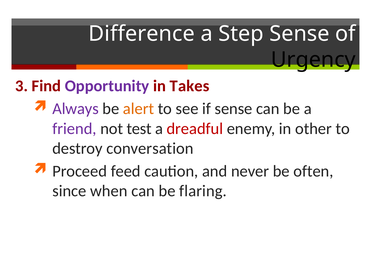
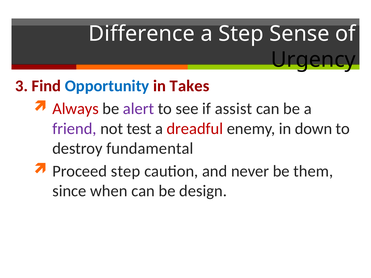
Opportunity colour: purple -> blue
Always colour: purple -> red
alert colour: orange -> purple
if sense: sense -> assist
other: other -> down
conversation: conversation -> fundamental
Proceed feed: feed -> step
often: often -> them
flaring: flaring -> design
